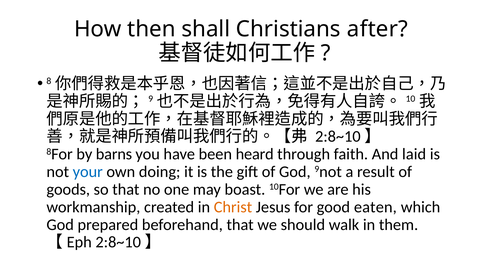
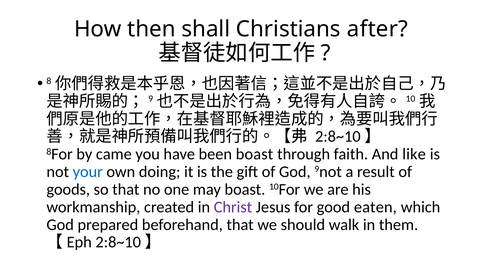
barns: barns -> came
been heard: heard -> boast
laid: laid -> like
Christ colour: orange -> purple
